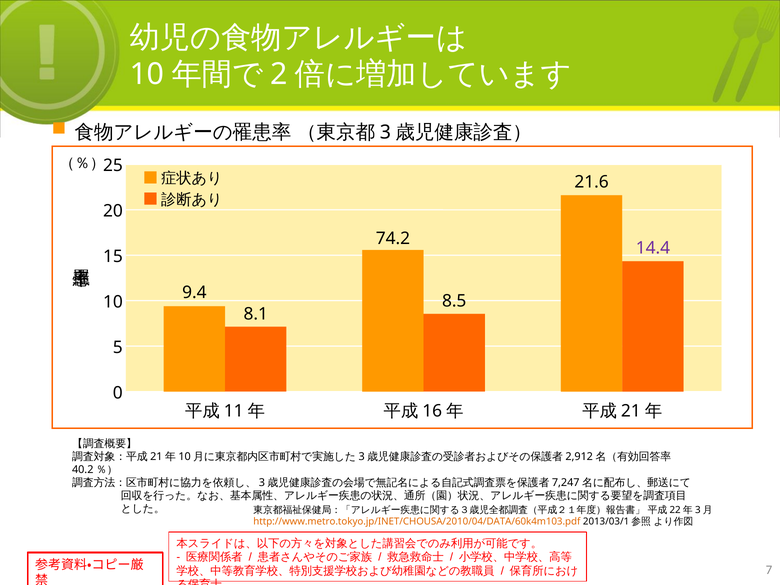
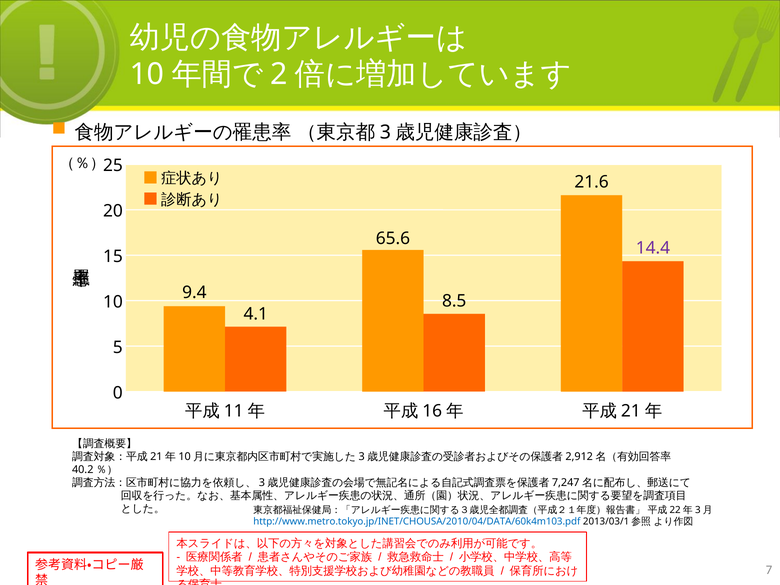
74.2: 74.2 -> 65.6
8.1: 8.1 -> 4.1
http://www.metro.tokyo.jp/INET/CHOUSA/2010/04/DATA/60k4m103.pdf colour: orange -> blue
